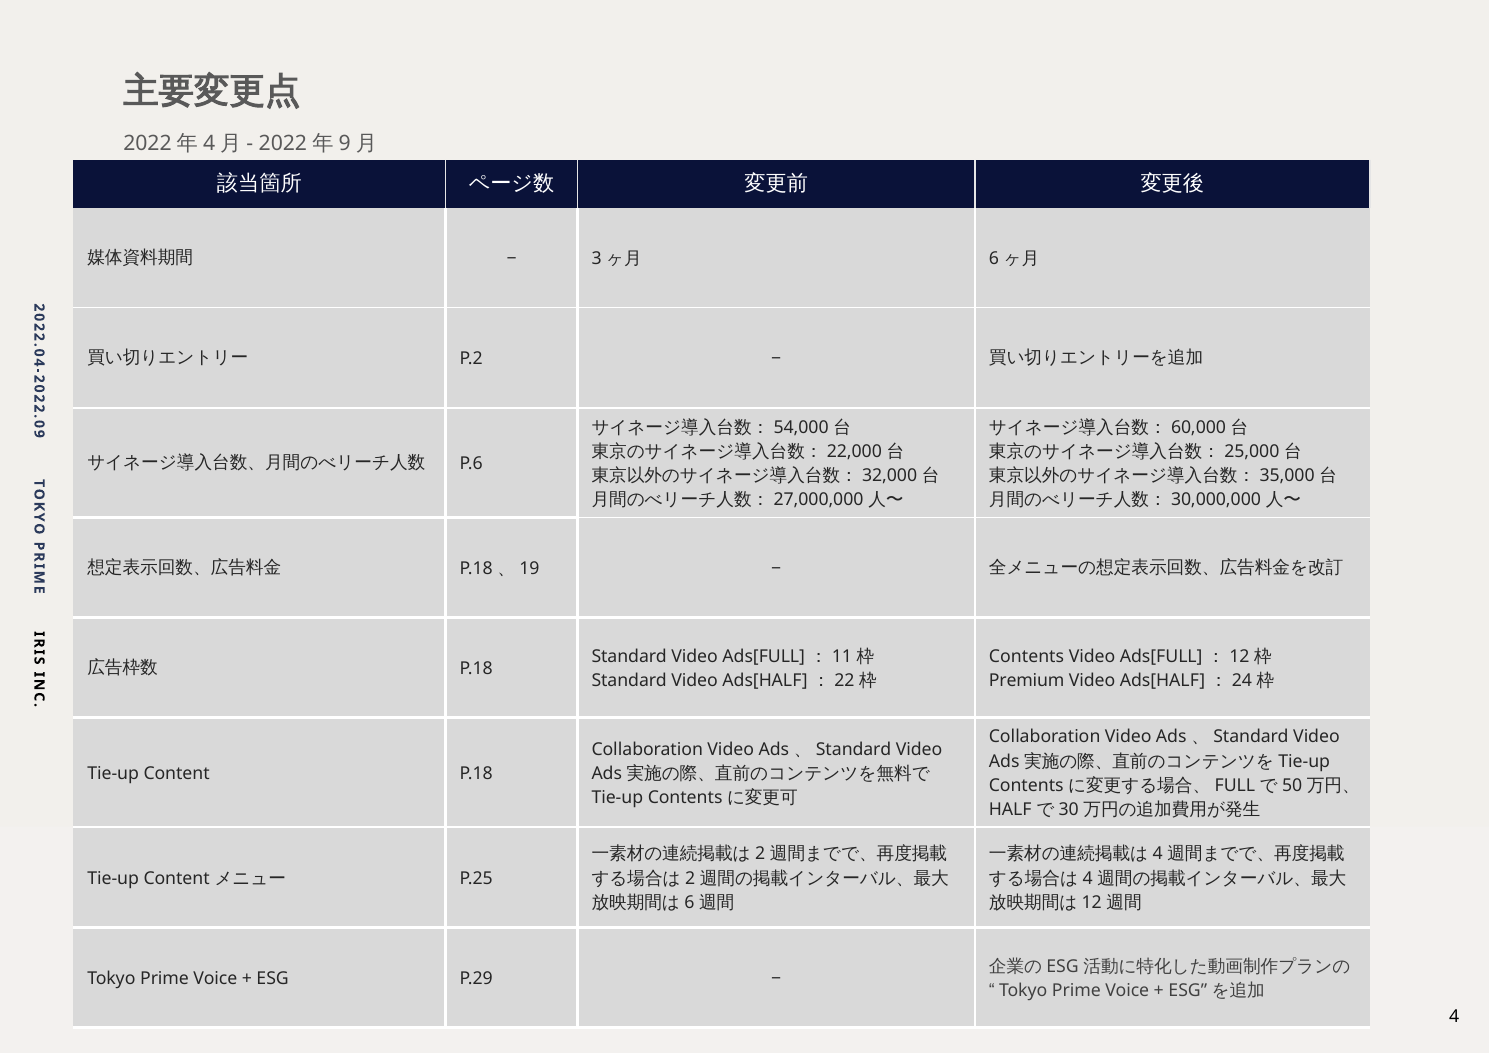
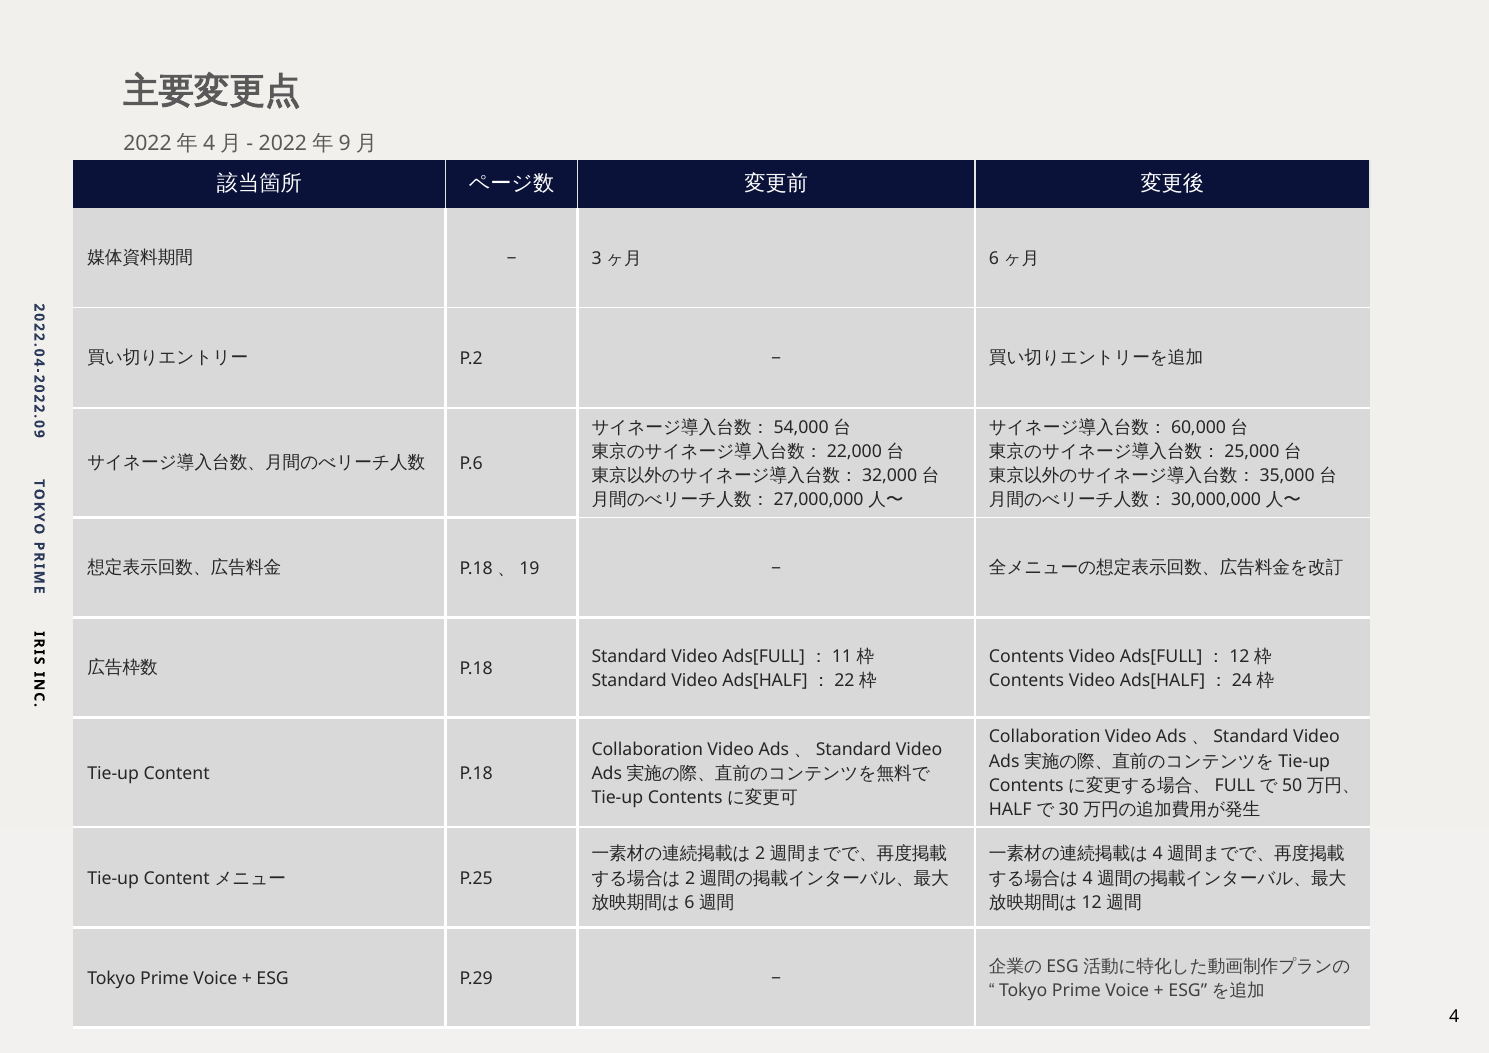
Premium at (1027, 681): Premium -> Contents
